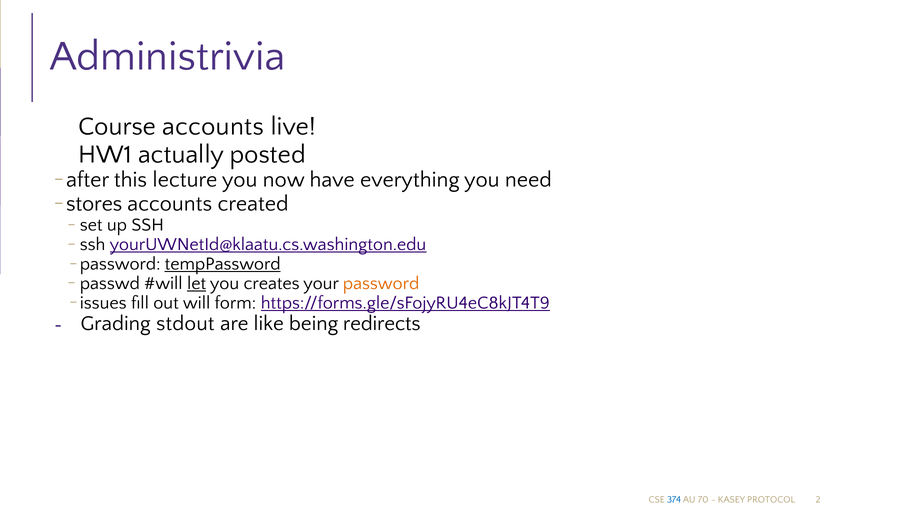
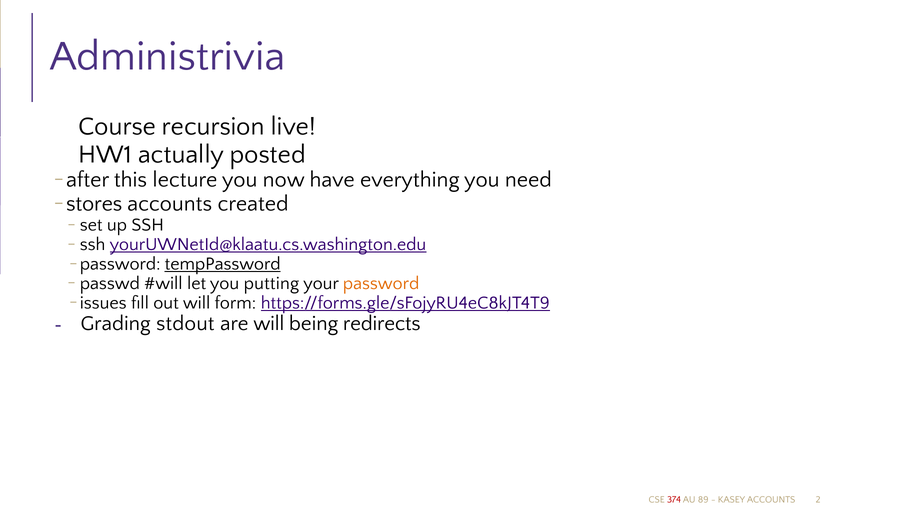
accounts at (213, 126): accounts -> recursion
let underline: present -> none
creates: creates -> putting
are like: like -> will
374 colour: blue -> red
70: 70 -> 89
KASEY PROTOCOL: PROTOCOL -> ACCOUNTS
